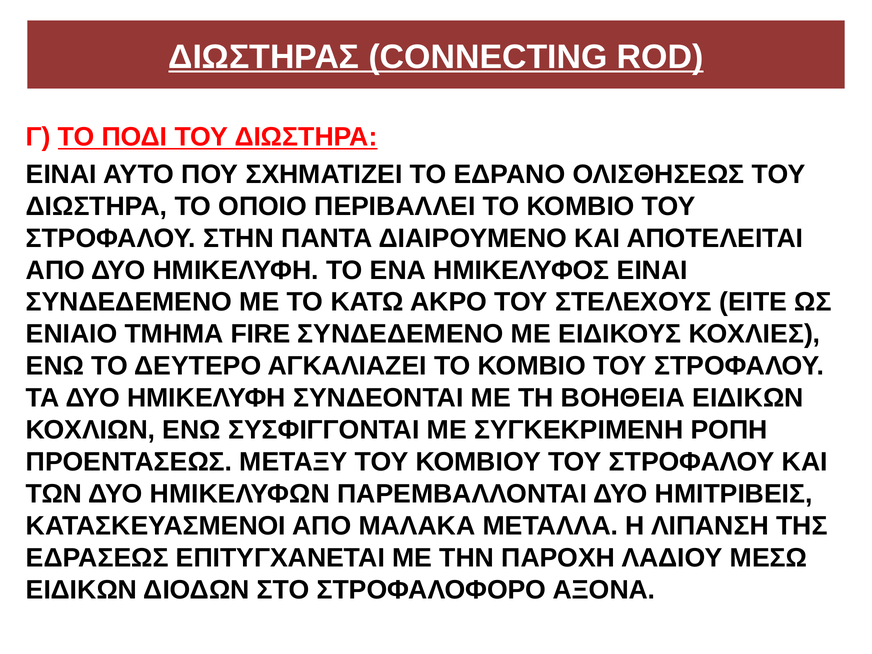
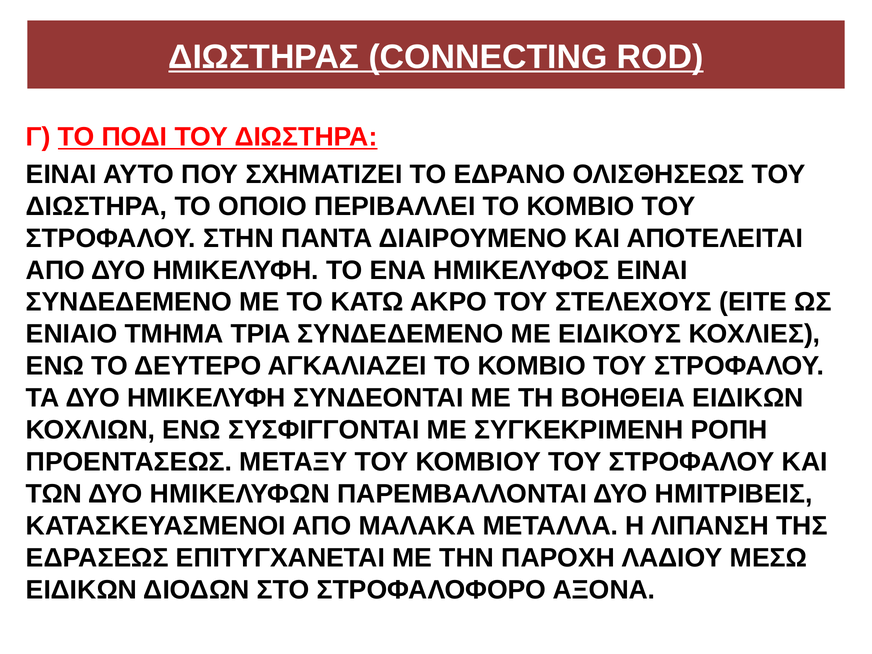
FIRE: FIRE -> ΤΡΙΑ
